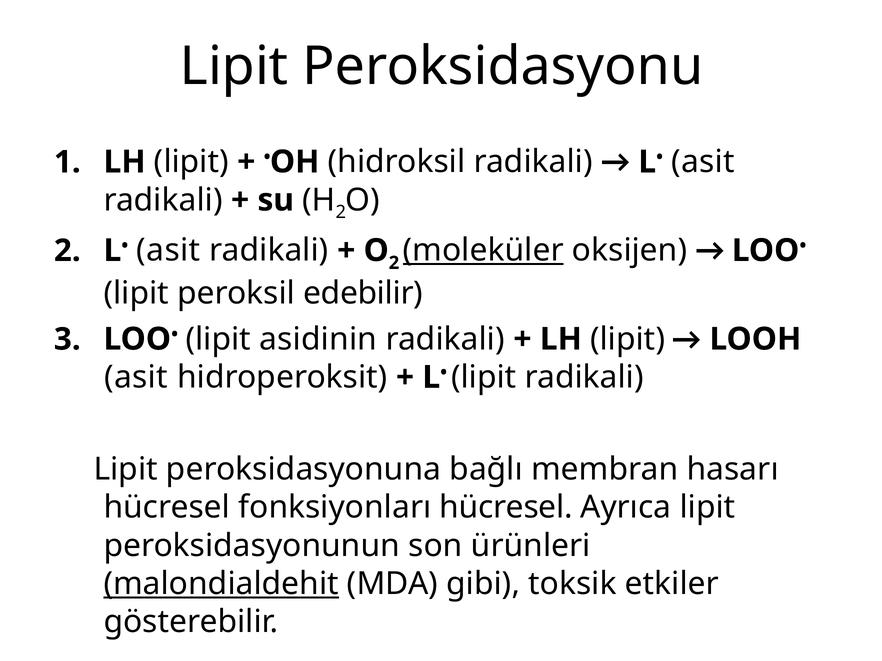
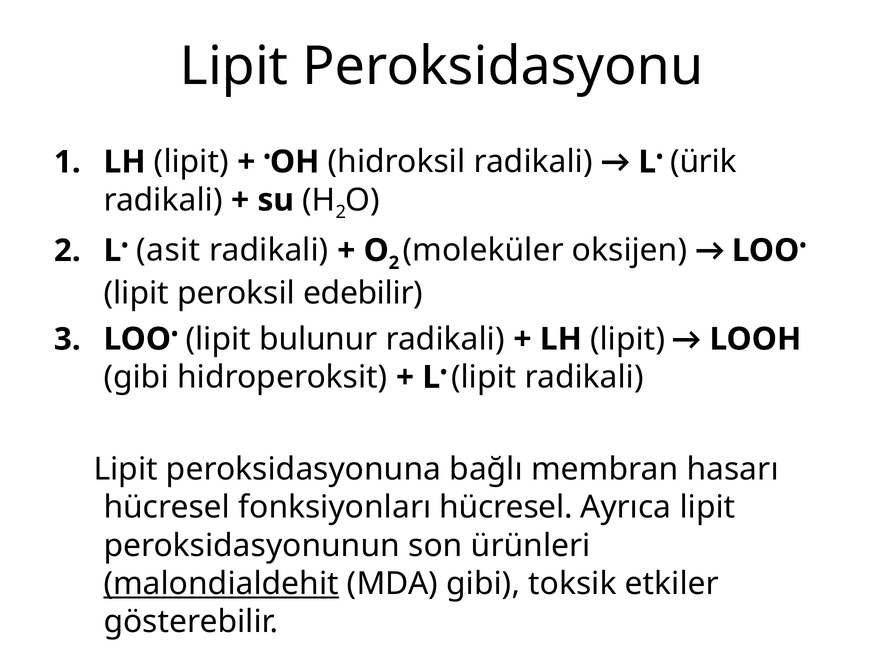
asit at (703, 162): asit -> ürik
moleküler underline: present -> none
asidinin: asidinin -> bulunur
asit at (136, 378): asit -> gibi
